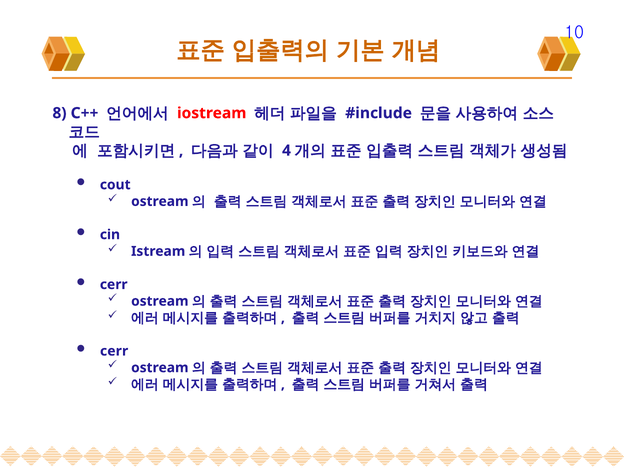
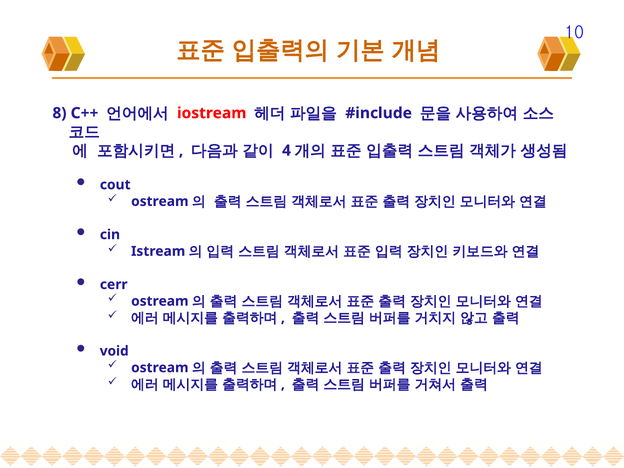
cerr at (114, 351): cerr -> void
